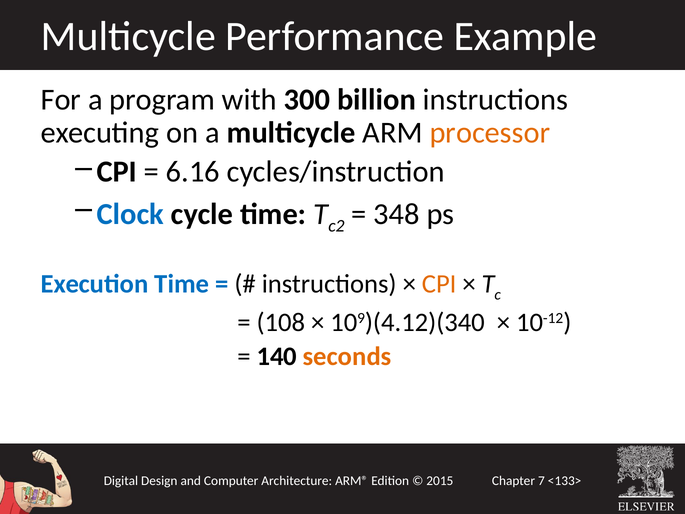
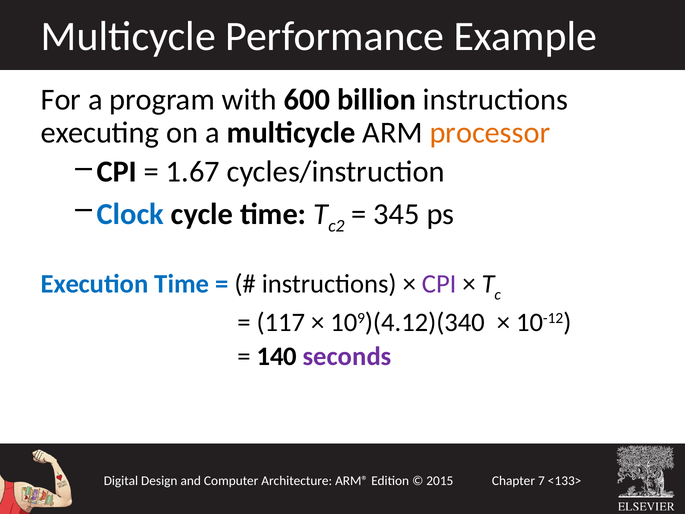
300: 300 -> 600
6.16: 6.16 -> 1.67
348: 348 -> 345
CPI at (439, 284) colour: orange -> purple
108: 108 -> 117
seconds colour: orange -> purple
